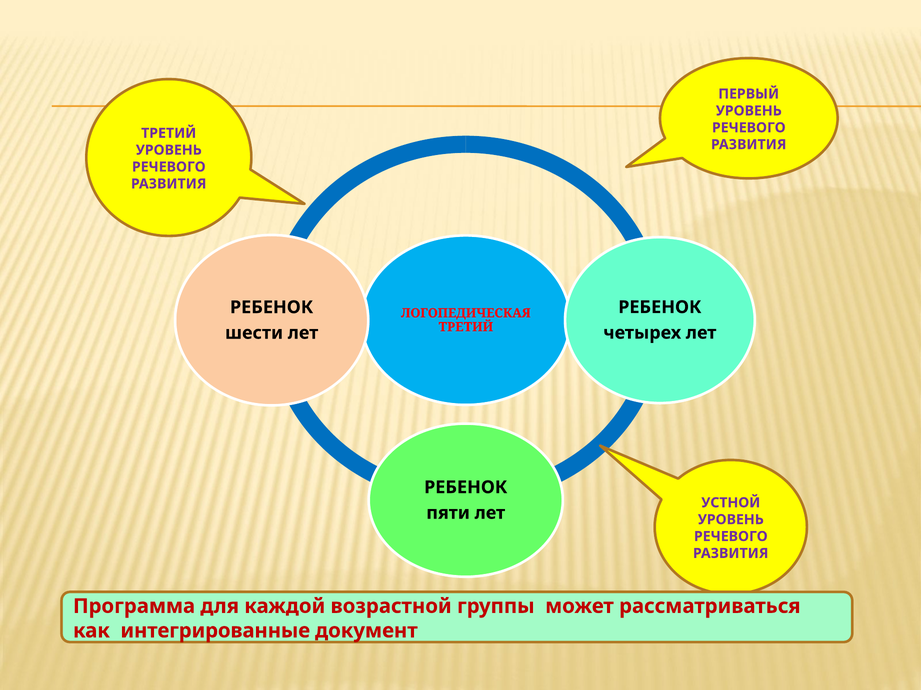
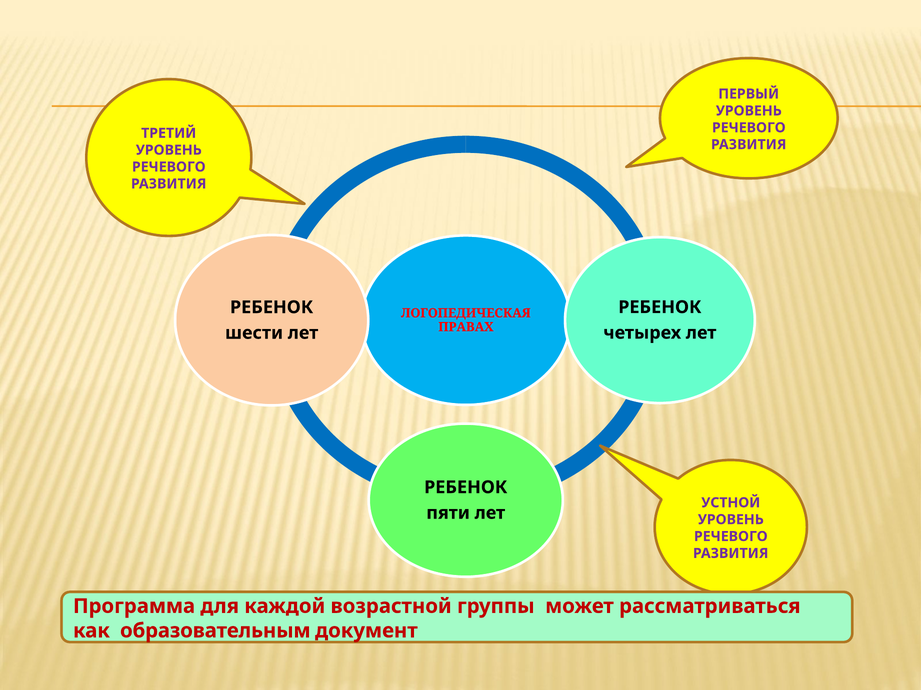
ТРЕТИЙ at (466, 327): ТРЕТИЙ -> ПРАВАХ
интегрированные: интегрированные -> образовательным
